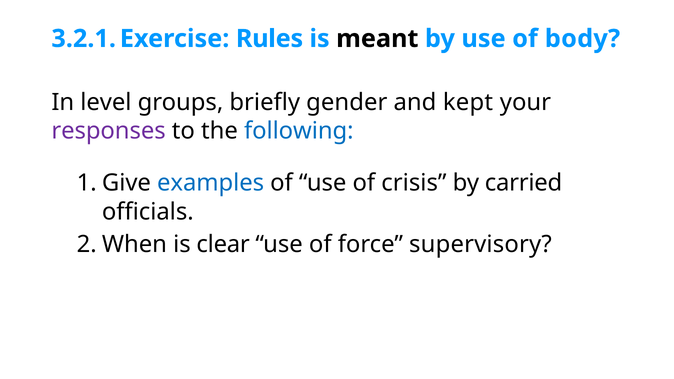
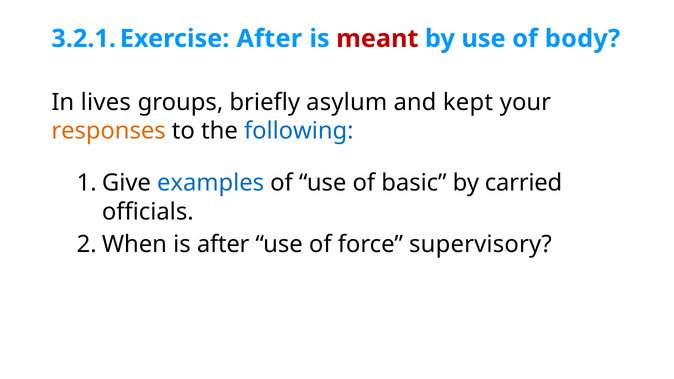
Rules at (270, 39): Rules -> After
meant colour: black -> red
level: level -> lives
gender: gender -> asylum
responses colour: purple -> orange
crisis: crisis -> basic
is clear: clear -> after
